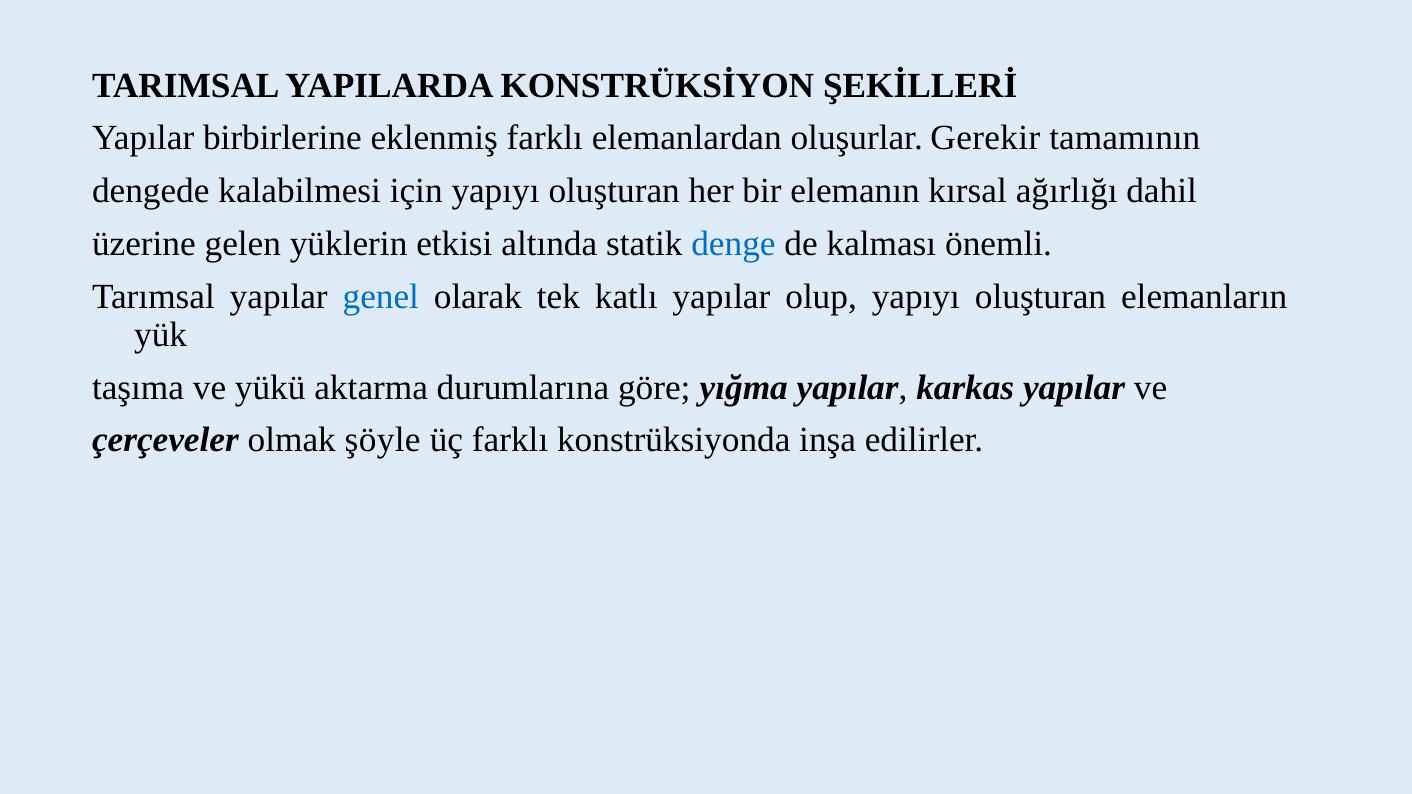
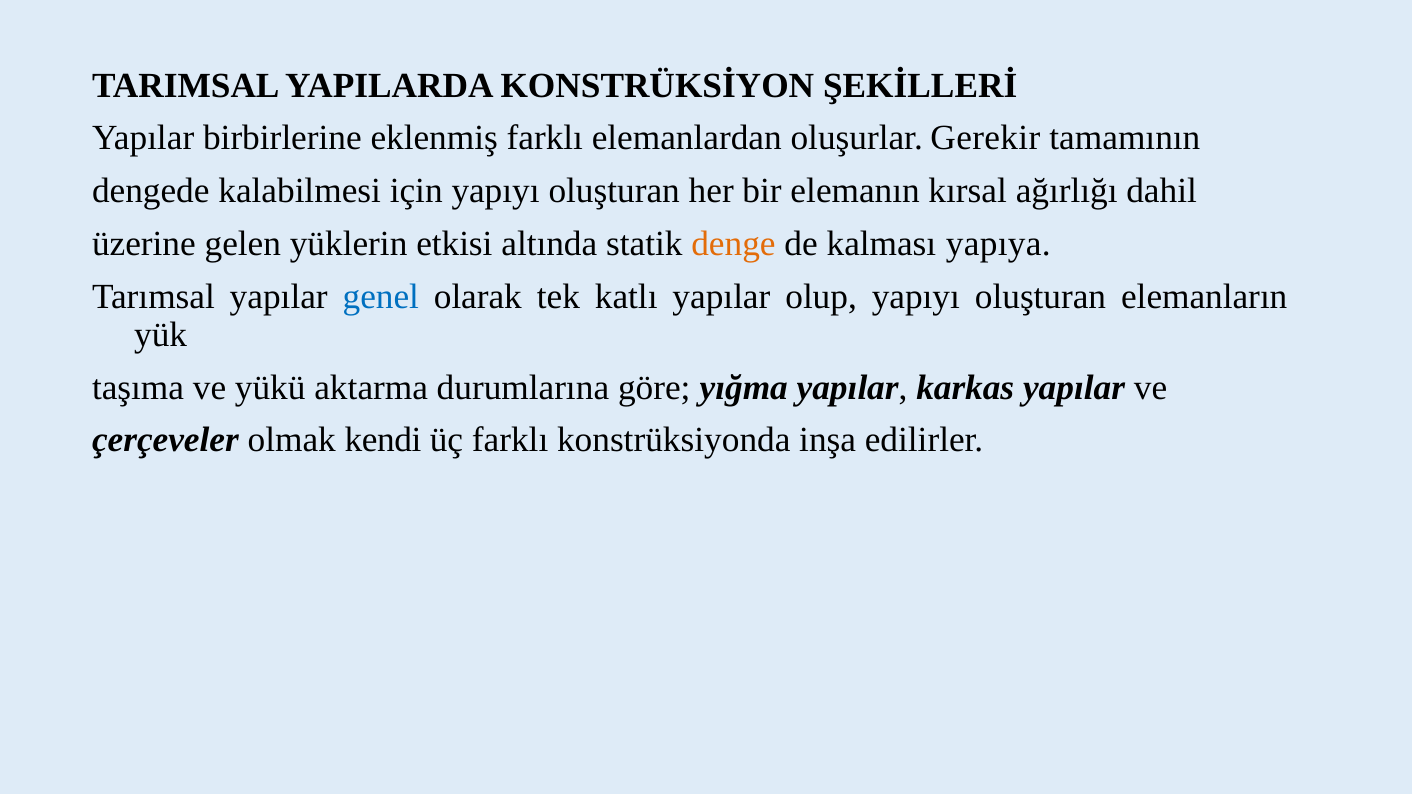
denge colour: blue -> orange
önemli: önemli -> yapıya
şöyle: şöyle -> kendi
